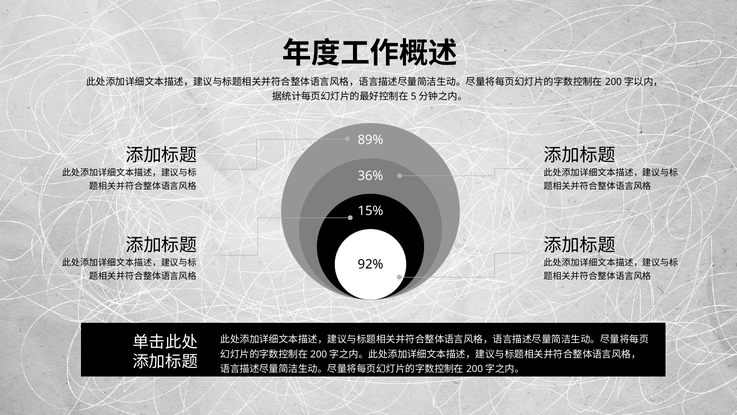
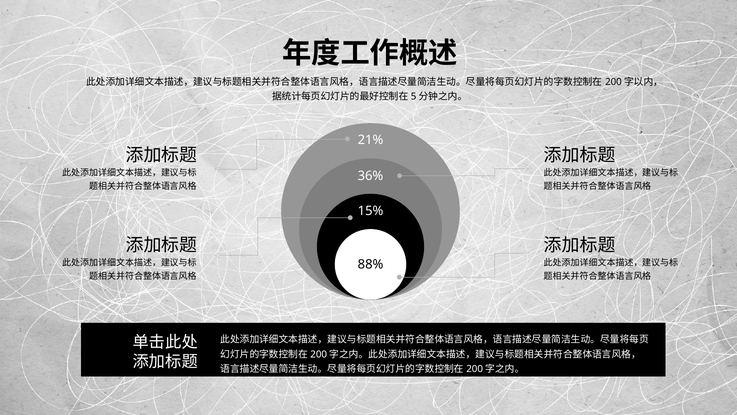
89%: 89% -> 21%
92%: 92% -> 88%
